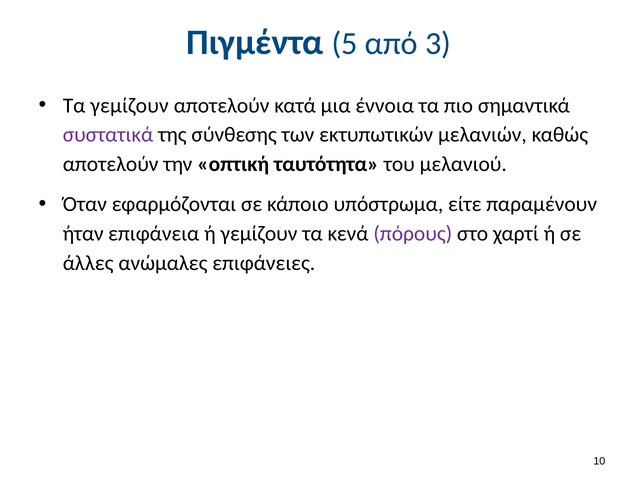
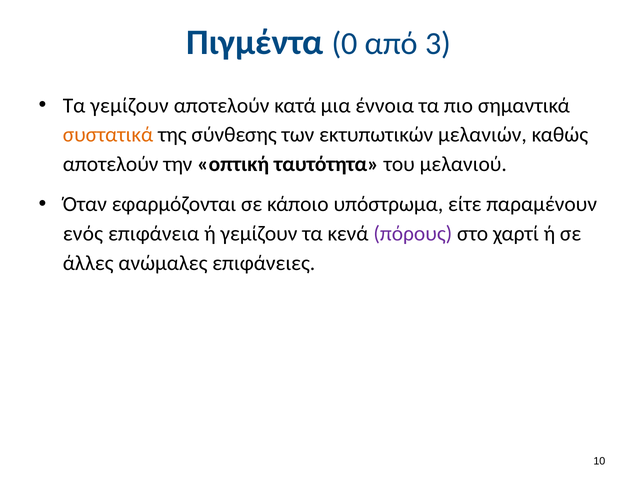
5: 5 -> 0
συστατικά colour: purple -> orange
ήταν: ήταν -> ενός
